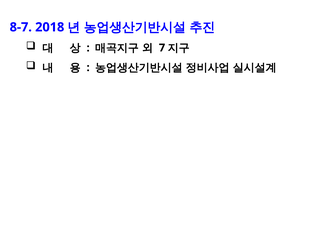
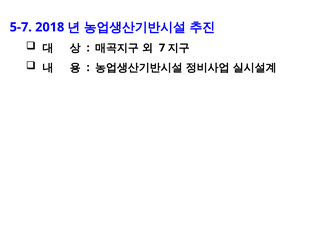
8-7: 8-7 -> 5-7
